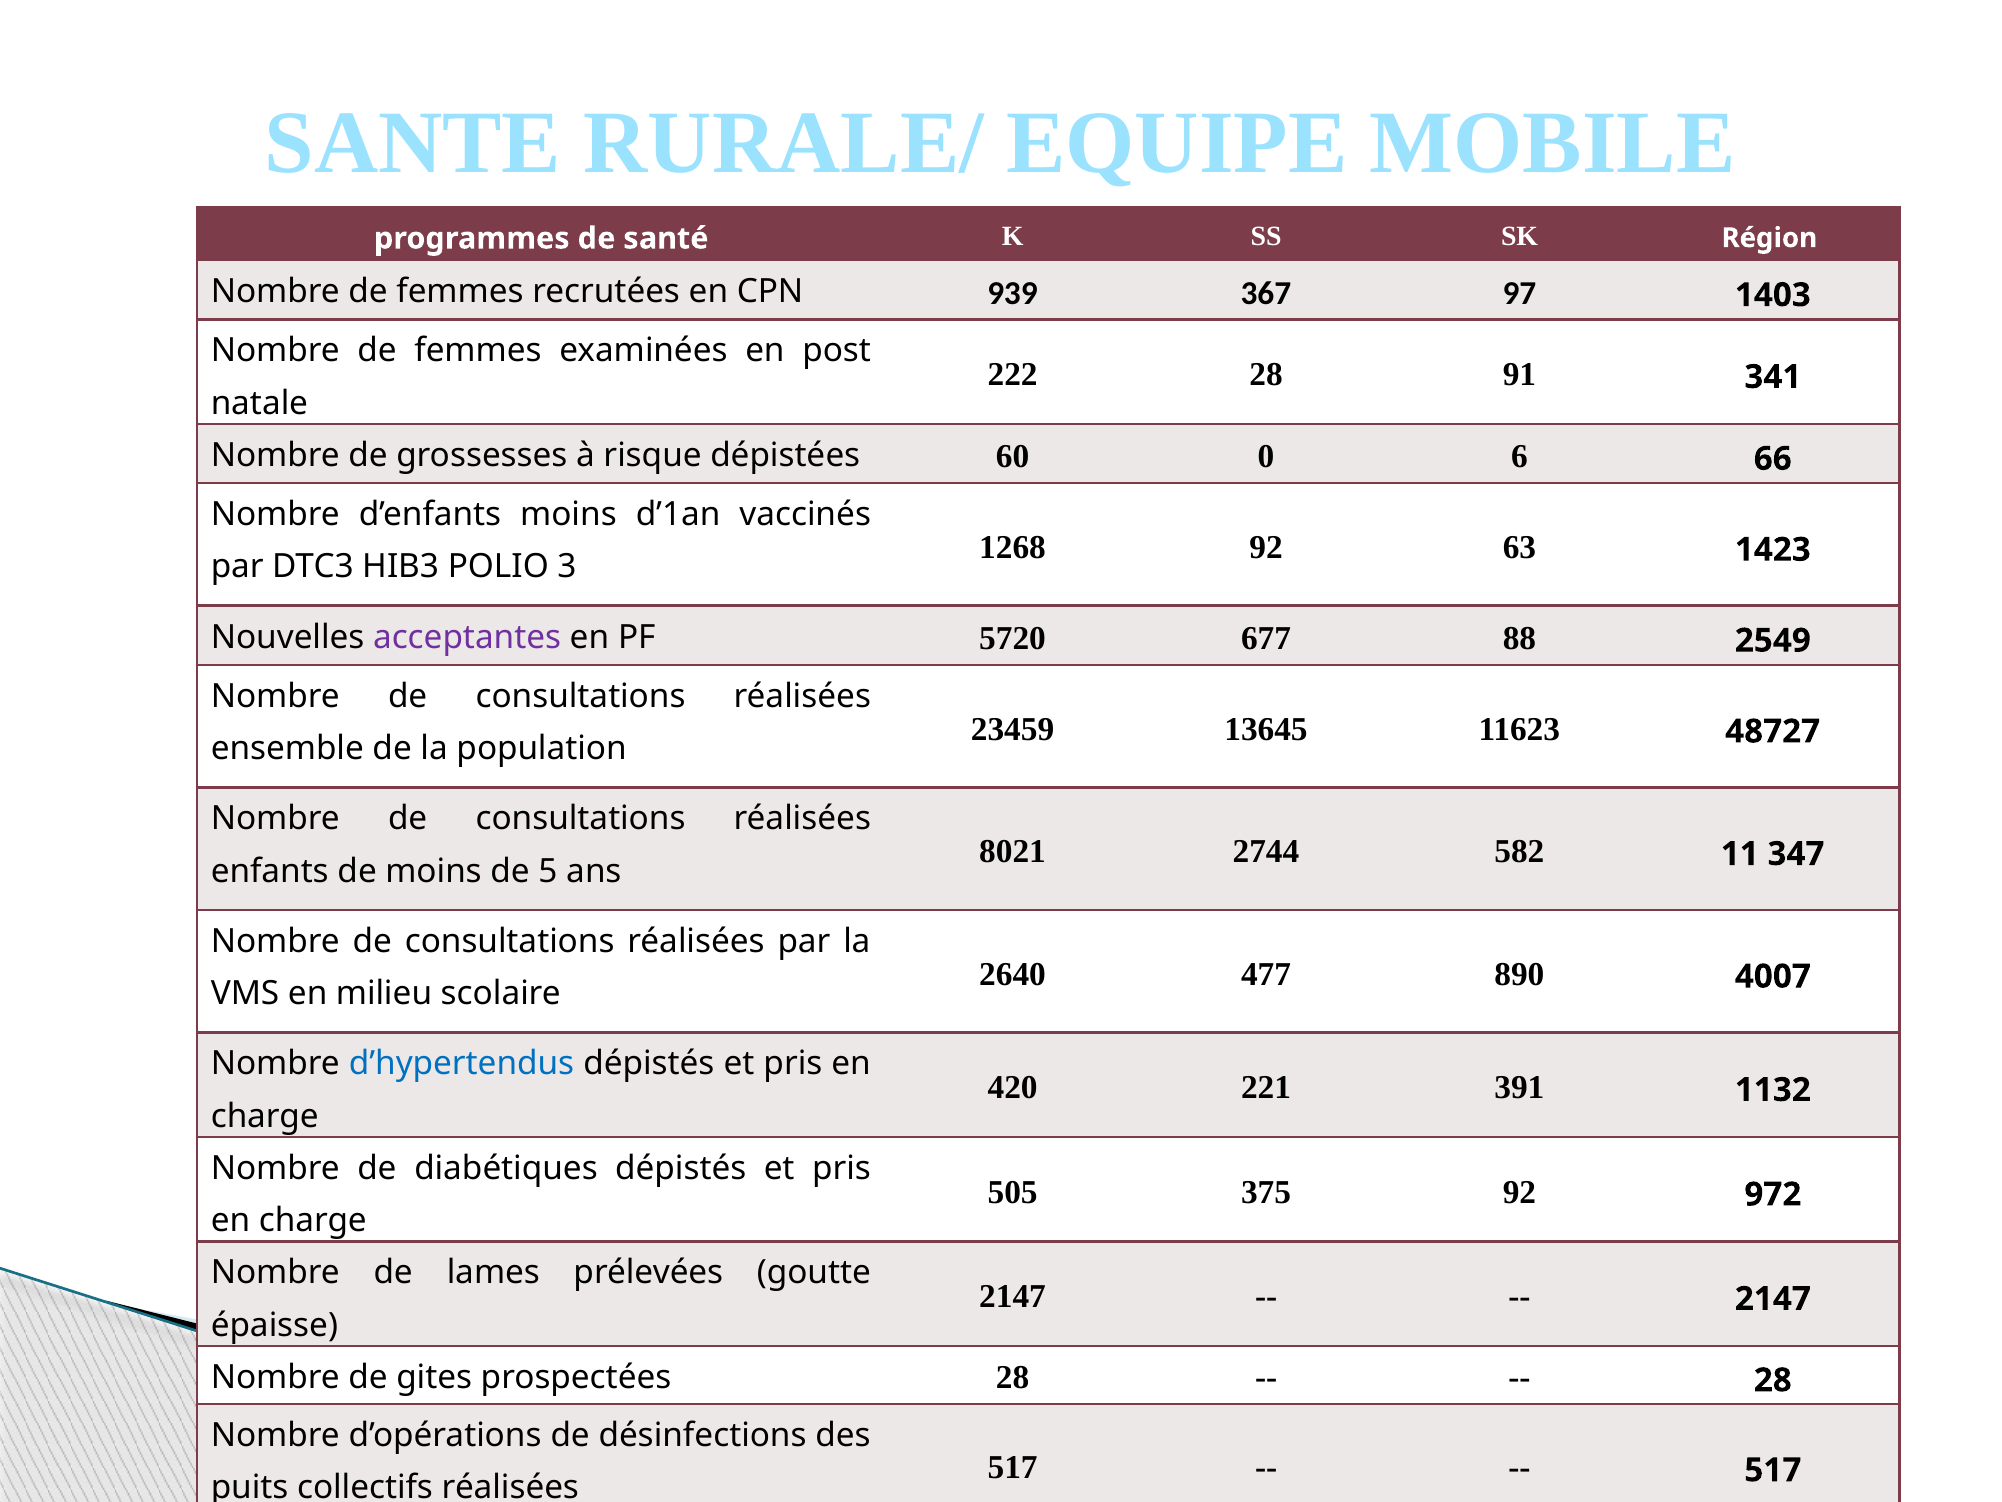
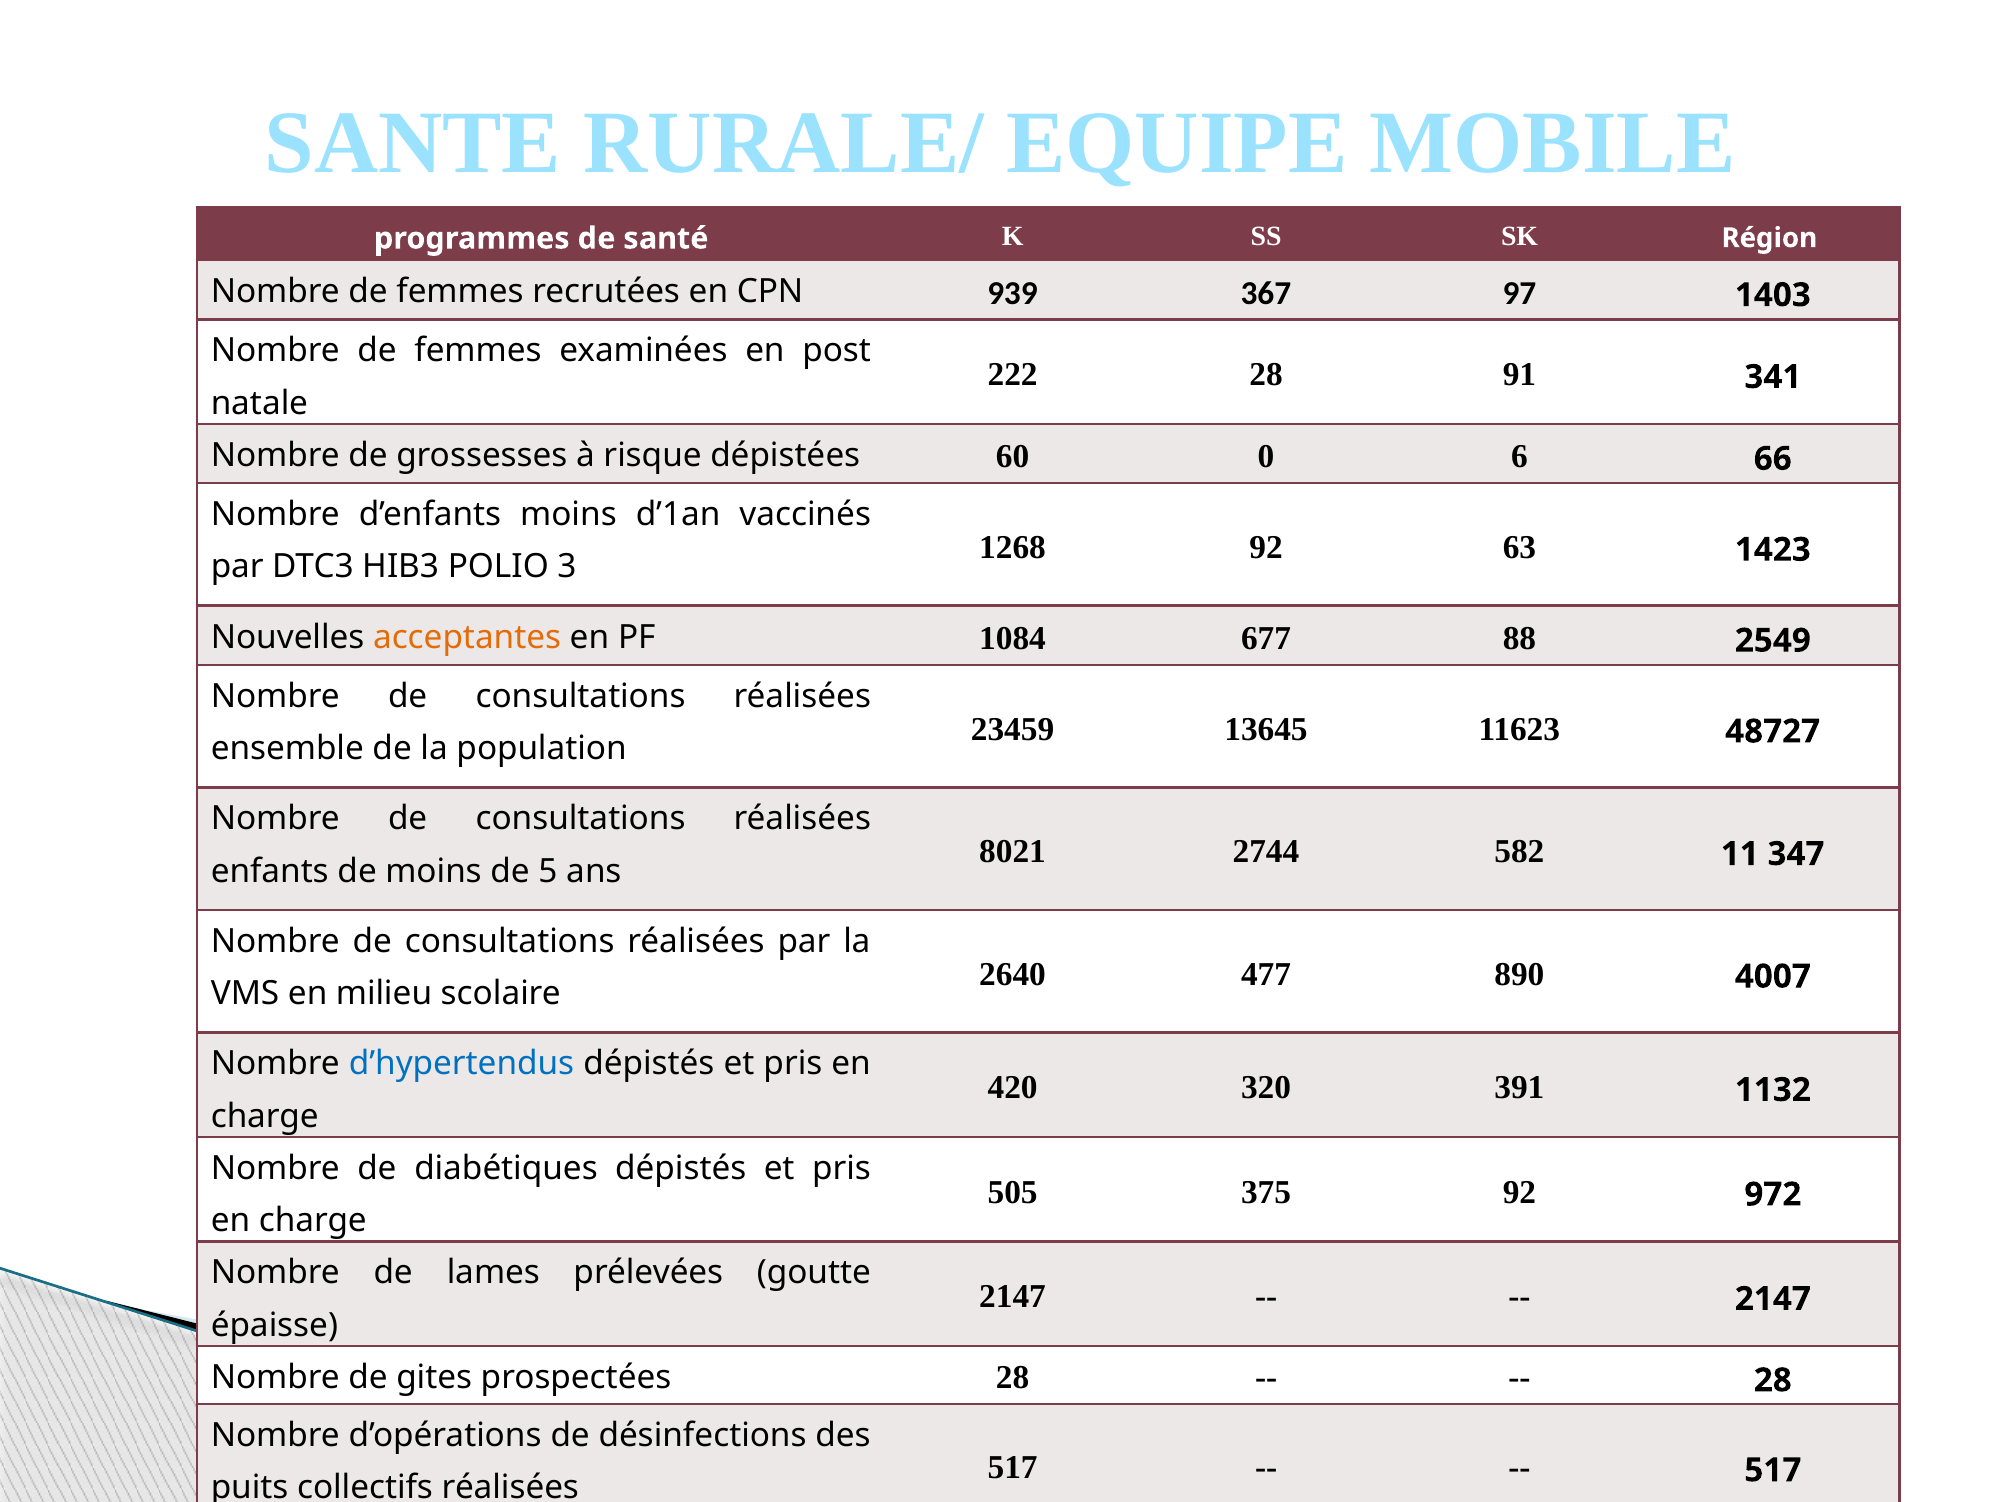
acceptantes colour: purple -> orange
5720: 5720 -> 1084
221: 221 -> 320
